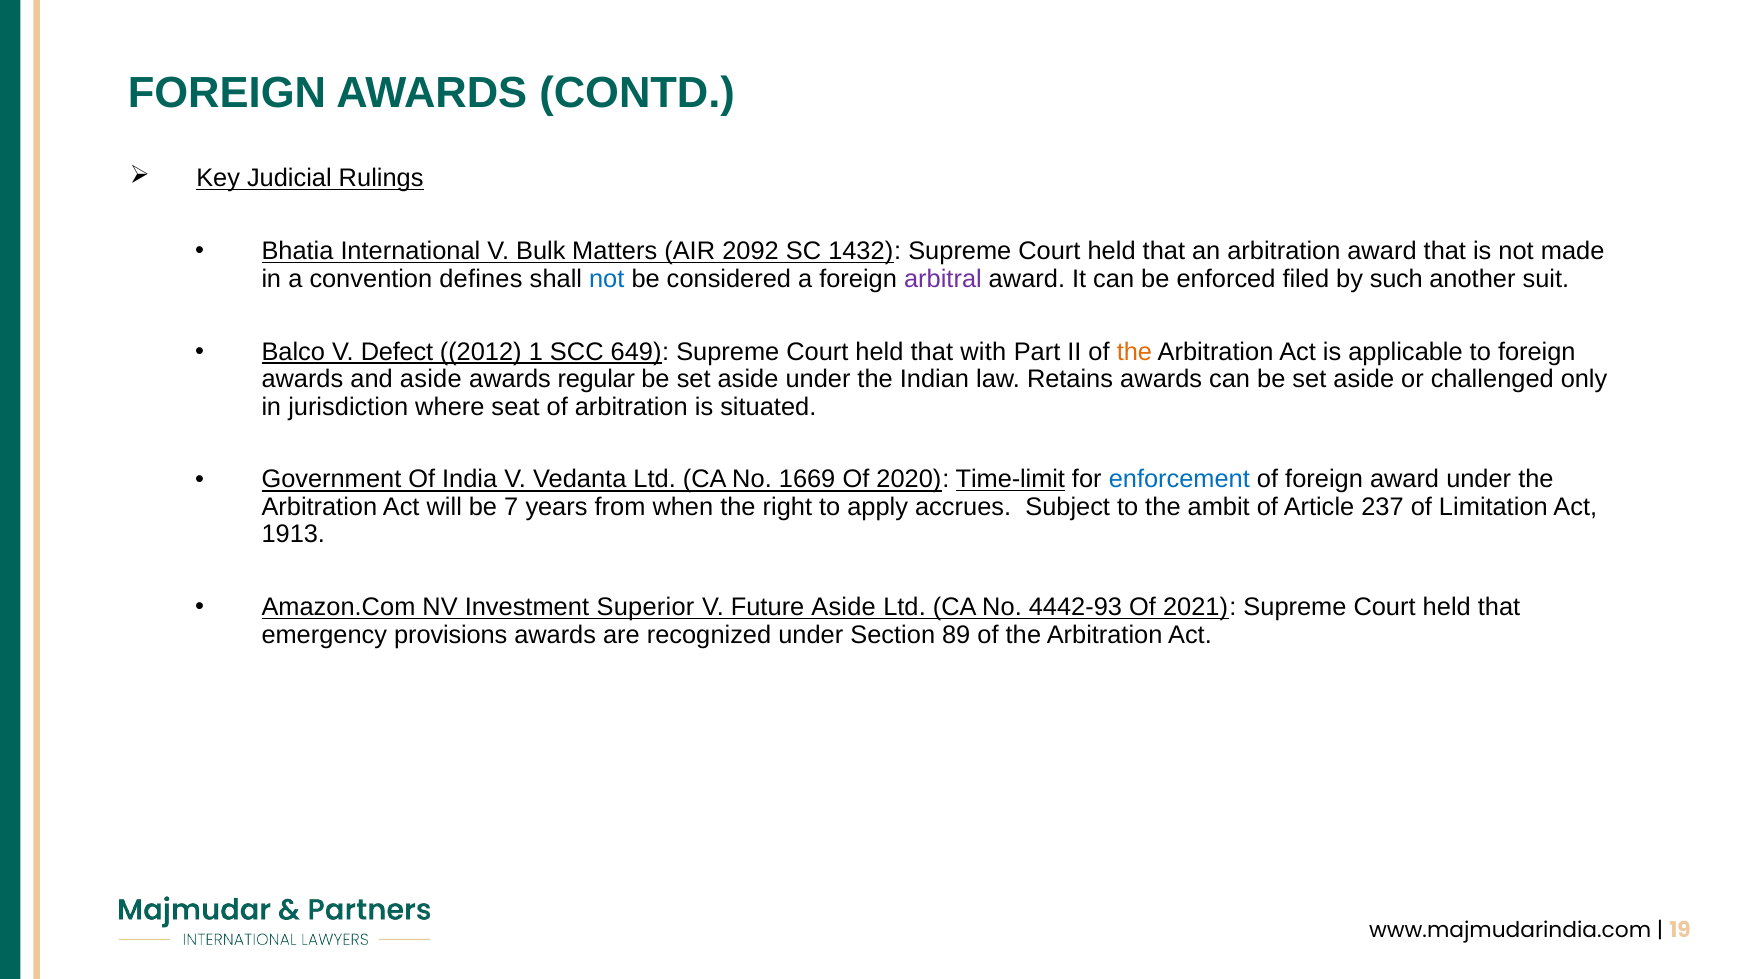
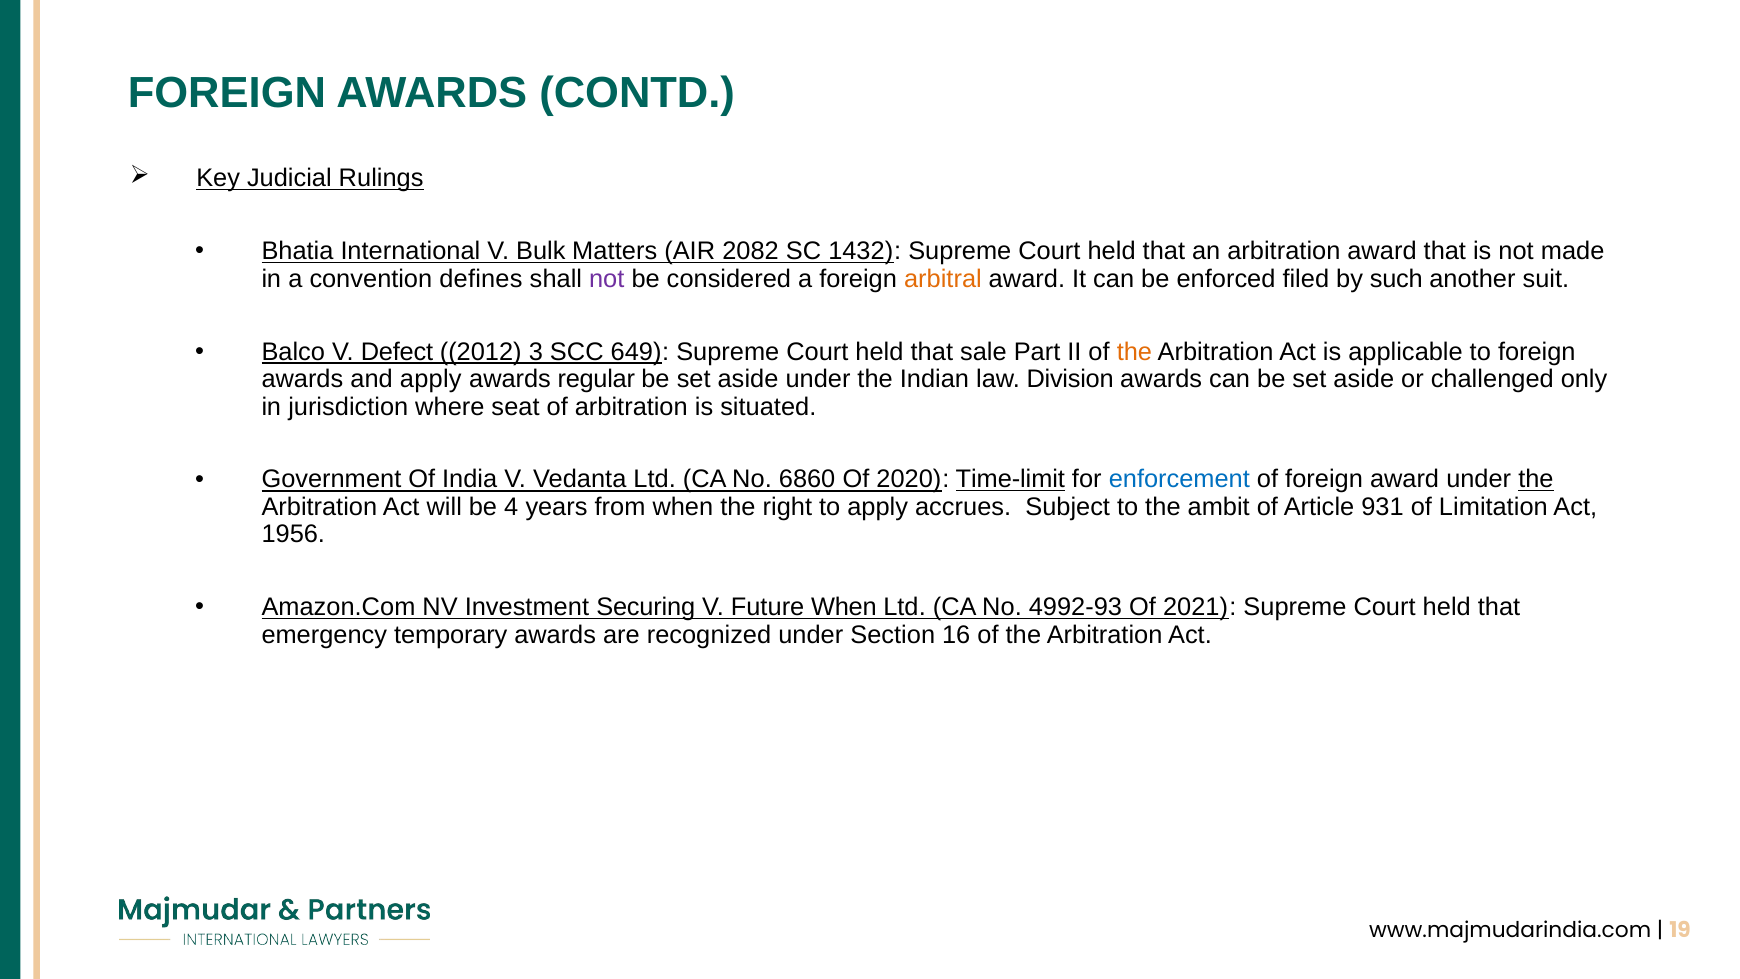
2092: 2092 -> 2082
not at (607, 279) colour: blue -> purple
arbitral colour: purple -> orange
1: 1 -> 3
with: with -> sale
and aside: aside -> apply
Retains: Retains -> Division
1669: 1669 -> 6860
the at (1536, 479) underline: none -> present
7: 7 -> 4
237: 237 -> 931
1913: 1913 -> 1956
Superior: Superior -> Securing
Future Aside: Aside -> When
4442-93: 4442-93 -> 4992-93
provisions: provisions -> temporary
89: 89 -> 16
